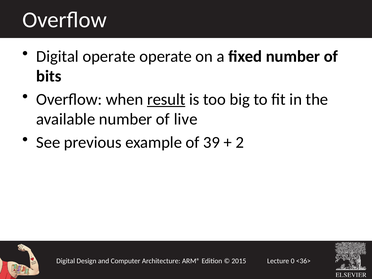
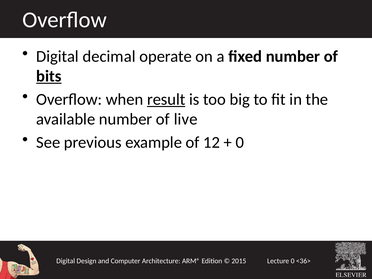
Digital operate: operate -> decimal
bits underline: none -> present
39: 39 -> 12
2 at (240, 142): 2 -> 0
